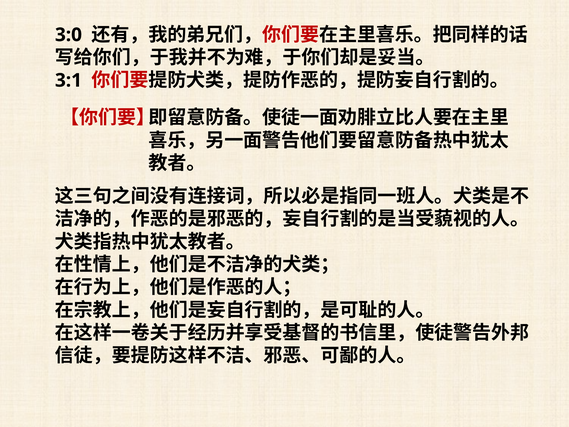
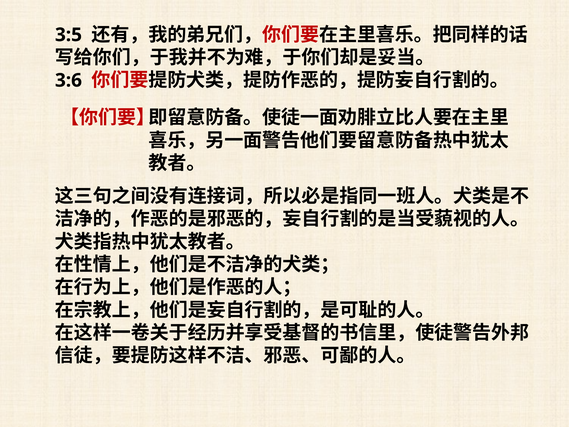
3:0: 3:0 -> 3:5
3:1: 3:1 -> 3:6
